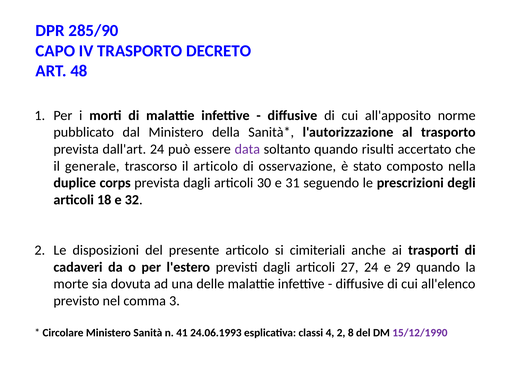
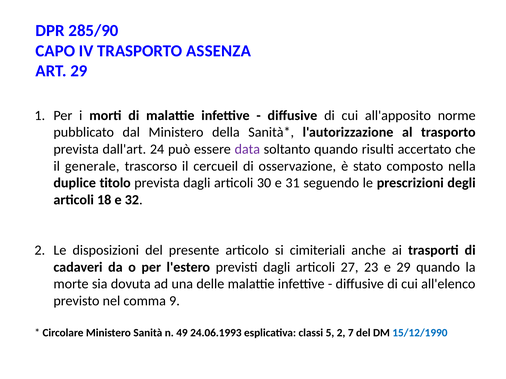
DECRETO: DECRETO -> ASSENZA
ART 48: 48 -> 29
il articolo: articolo -> cercueil
corps: corps -> titolo
27 24: 24 -> 23
3: 3 -> 9
41: 41 -> 49
4: 4 -> 5
8: 8 -> 7
15/12/1990 colour: purple -> blue
